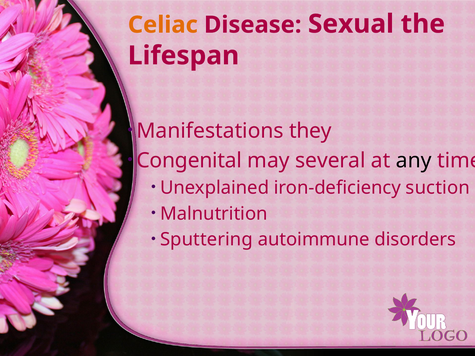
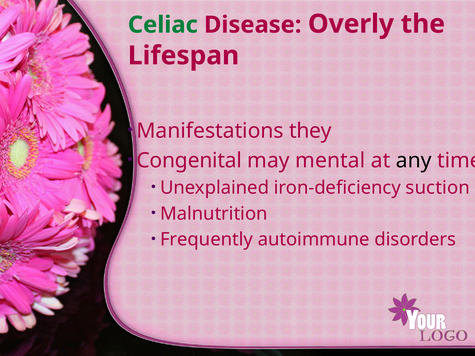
Celiac colour: orange -> green
Sexual: Sexual -> Overly
several: several -> mental
Sputtering: Sputtering -> Frequently
